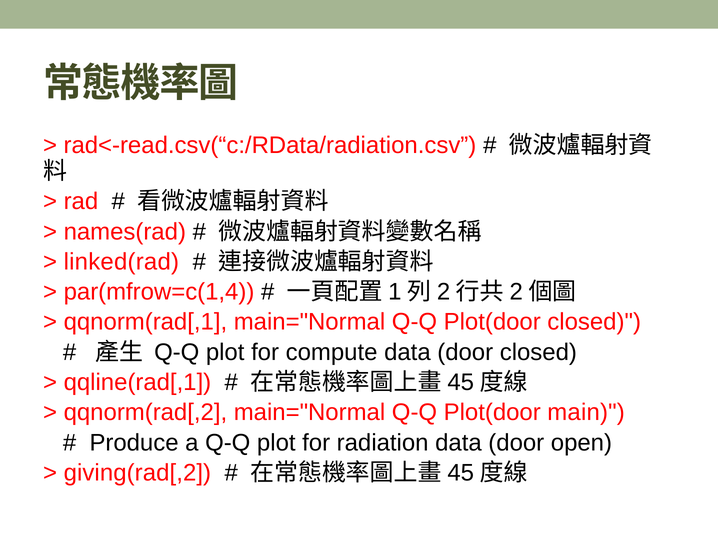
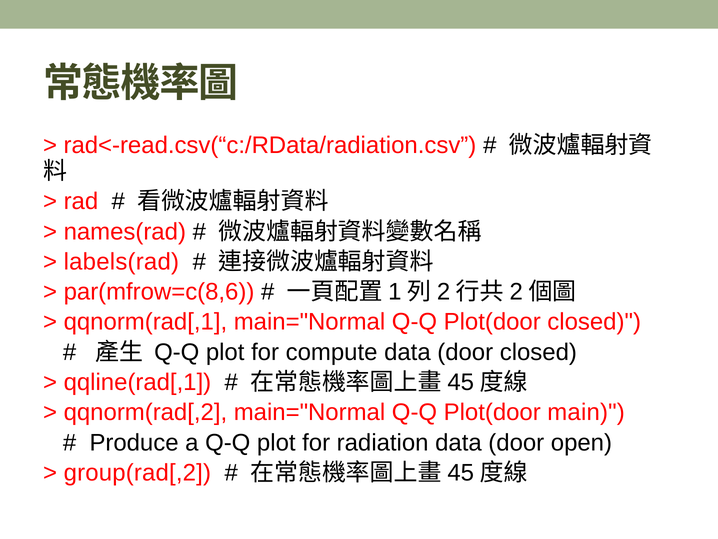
linked(rad: linked(rad -> labels(rad
par(mfrow=c(1,4: par(mfrow=c(1,4 -> par(mfrow=c(8,6
giving(rad[,2: giving(rad[,2 -> group(rad[,2
